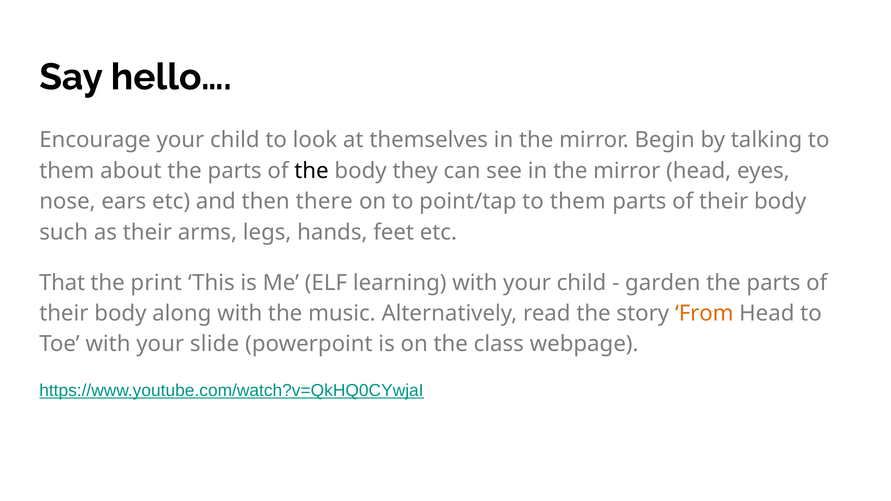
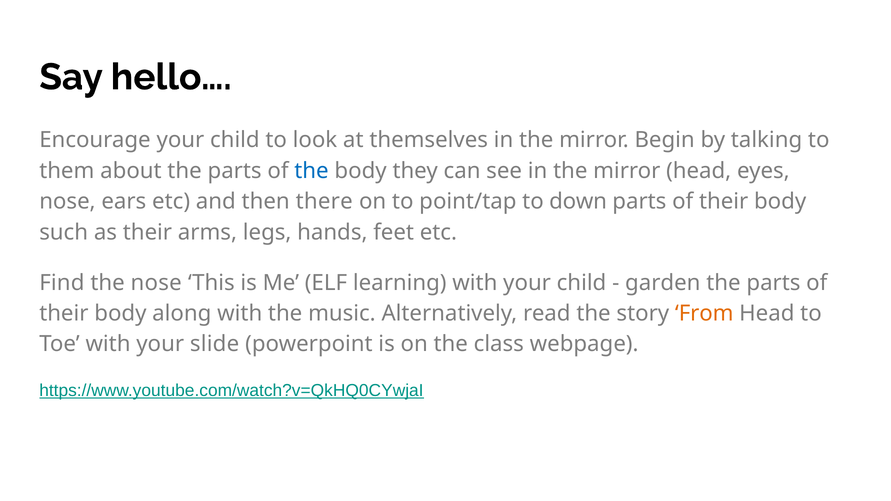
the at (311, 171) colour: black -> blue
point/tap to them: them -> down
That: That -> Find
the print: print -> nose
